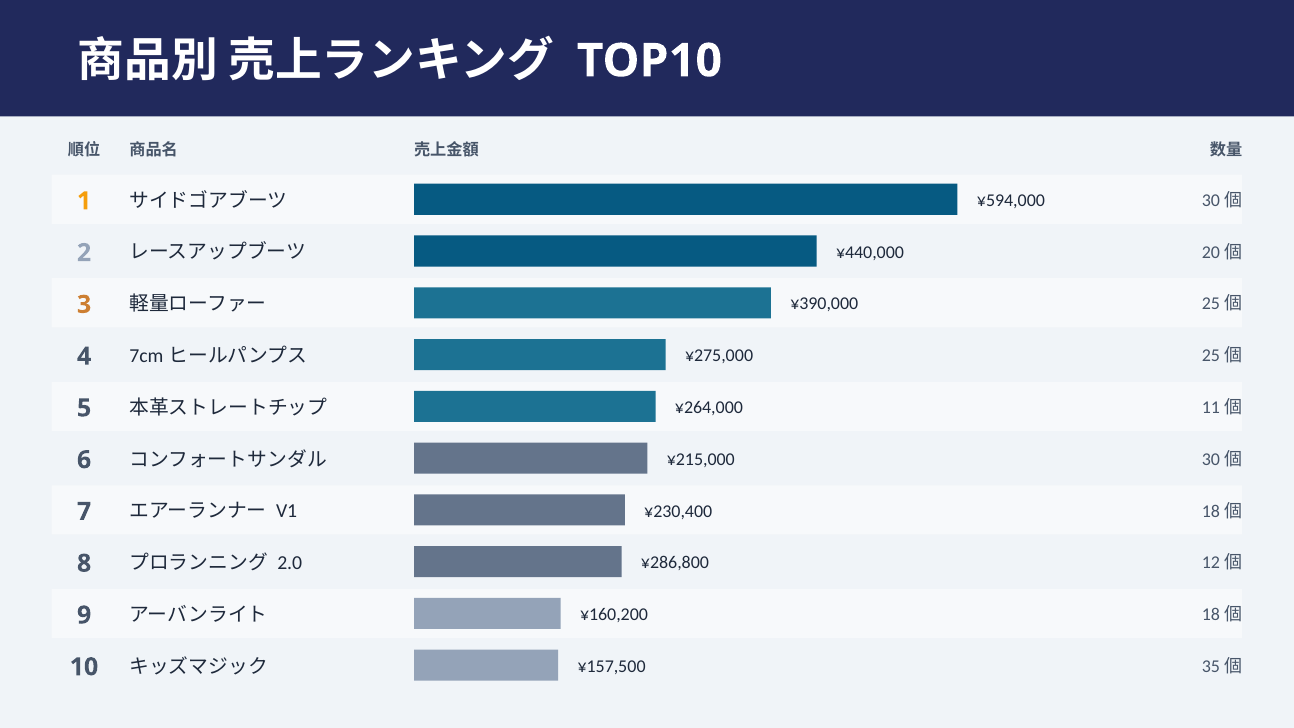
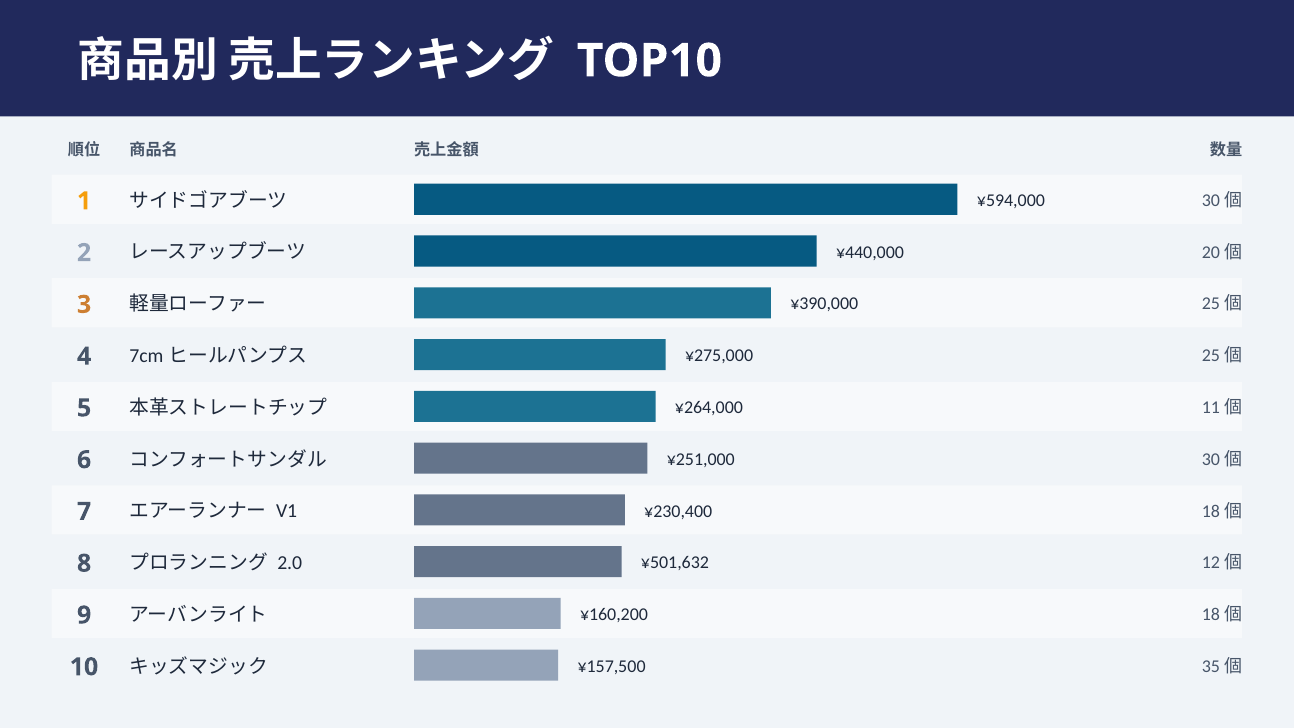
¥215,000: ¥215,000 -> ¥251,000
¥286,800: ¥286,800 -> ¥501,632
